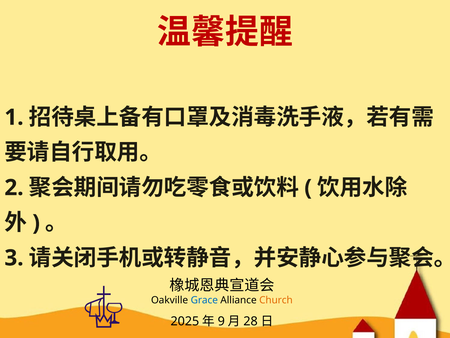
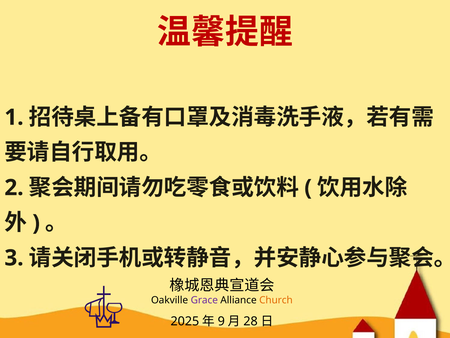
Grace colour: blue -> purple
